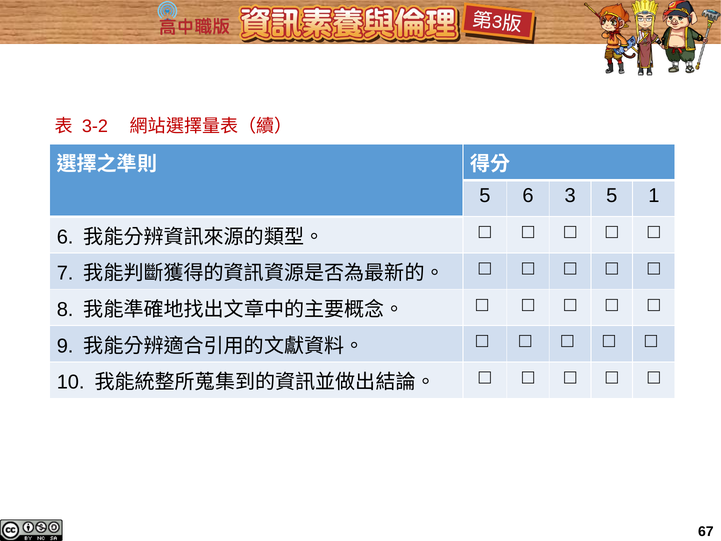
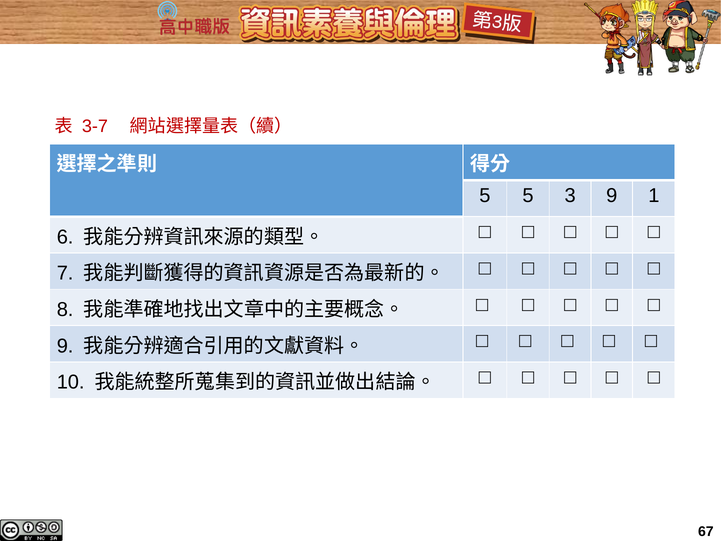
3-2: 3-2 -> 3-7
5 6: 6 -> 5
3 5: 5 -> 9
